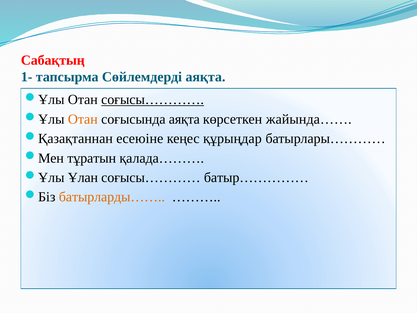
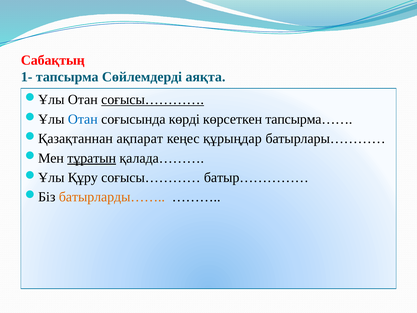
Отан at (83, 119) colour: orange -> blue
соғысында аяқта: аяқта -> көрді
жайында……: жайында…… -> тапсырма……
есеюіне: есеюіне -> ақпарат
тұратын underline: none -> present
Ұлан: Ұлан -> Құру
